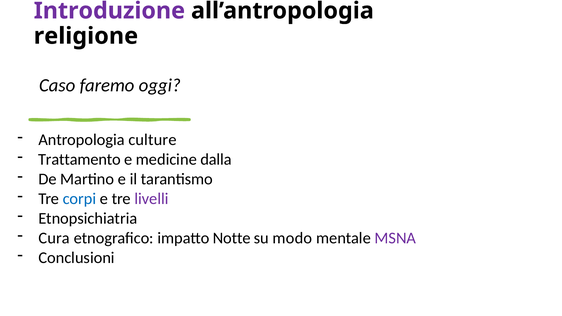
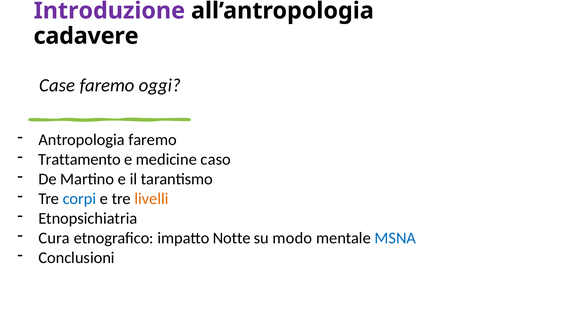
religione: religione -> cadavere
Caso: Caso -> Case
Antropologia culture: culture -> faremo
dalla: dalla -> caso
livelli colour: purple -> orange
MSNA colour: purple -> blue
